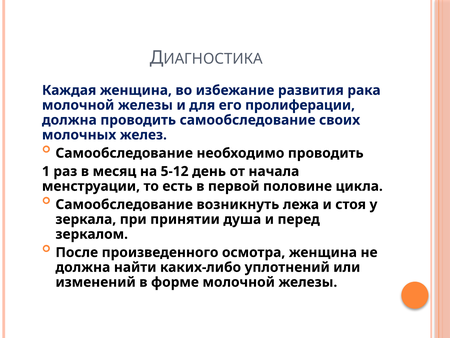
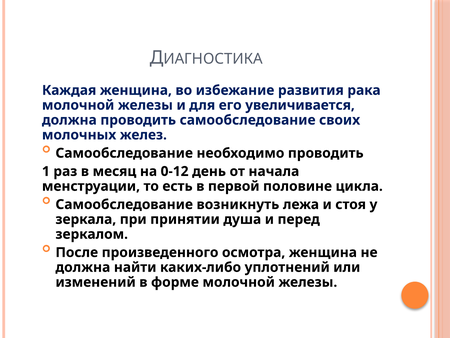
пролиферации: пролиферации -> увеличивается
5-12: 5-12 -> 0-12
